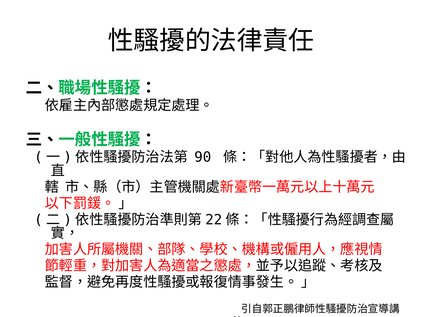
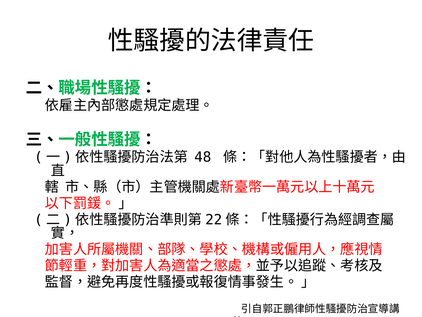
90: 90 -> 48
